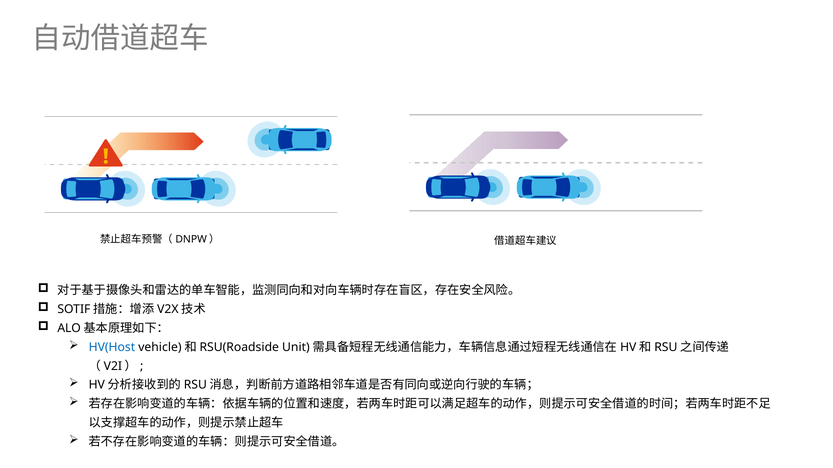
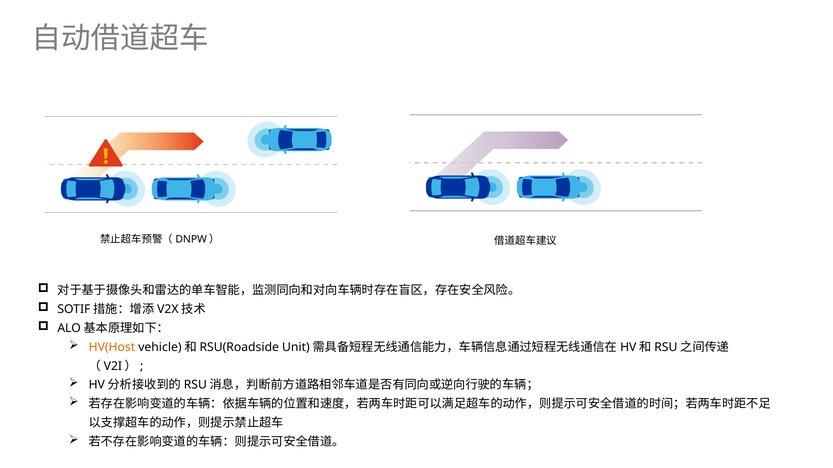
HV(Host colour: blue -> orange
